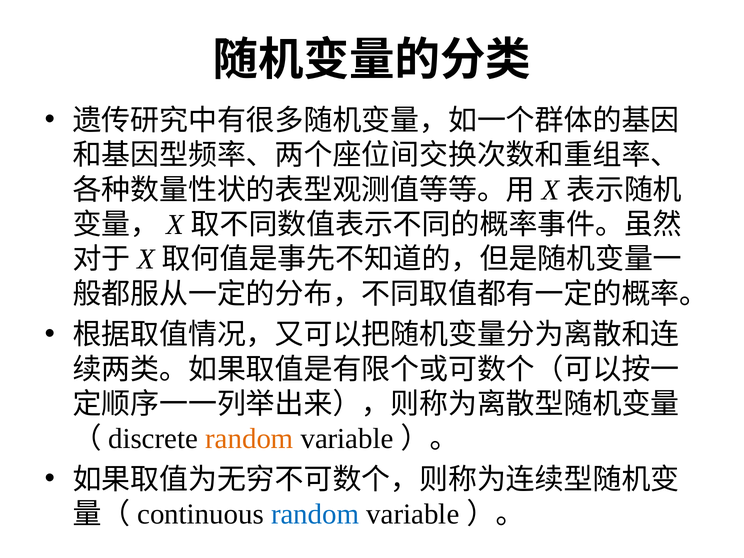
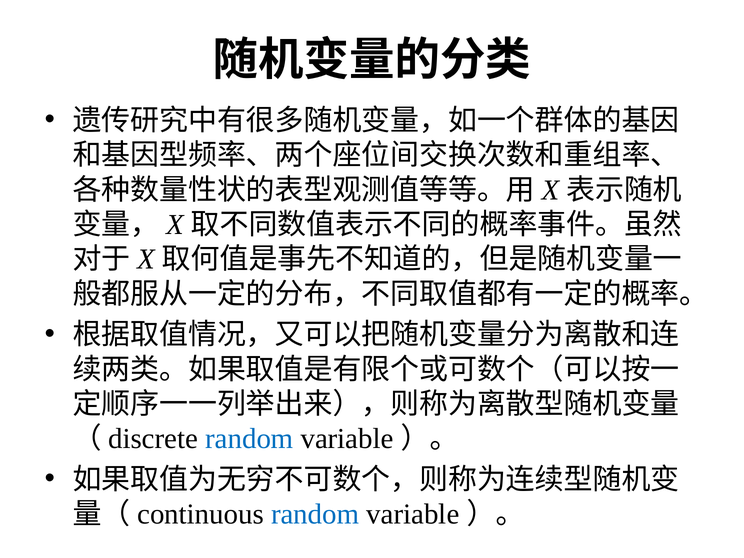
random at (249, 439) colour: orange -> blue
